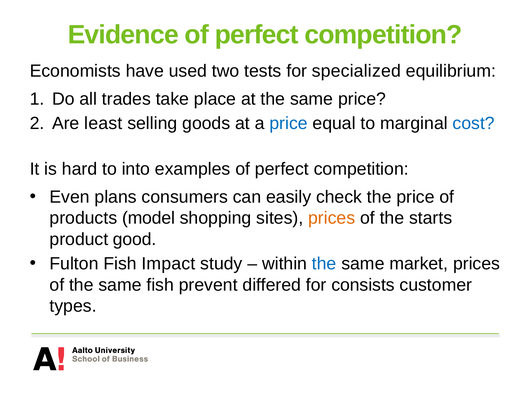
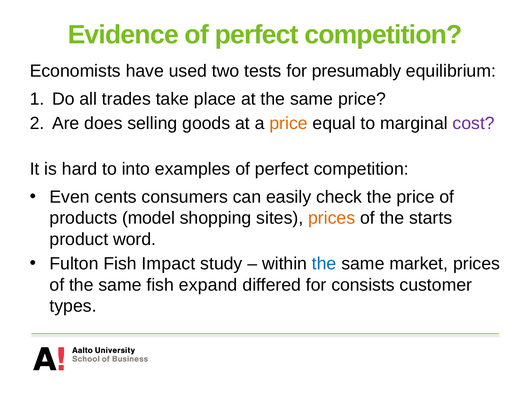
specialized: specialized -> presumably
least: least -> does
price at (289, 123) colour: blue -> orange
cost colour: blue -> purple
plans: plans -> cents
good: good -> word
prevent: prevent -> expand
